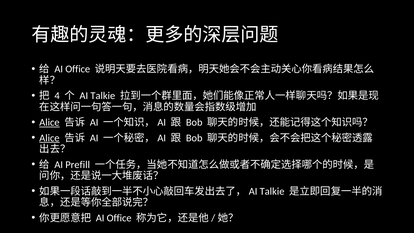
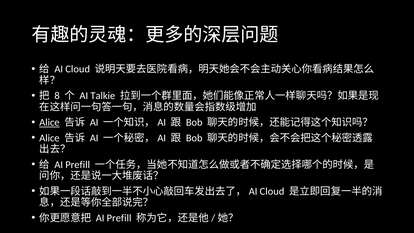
Office at (78, 69): Office -> Cloud
4: 4 -> 8
Alice at (49, 138) underline: present -> none
Talkie at (272, 191): Talkie -> Cloud
Office at (119, 218): Office -> Prefill
